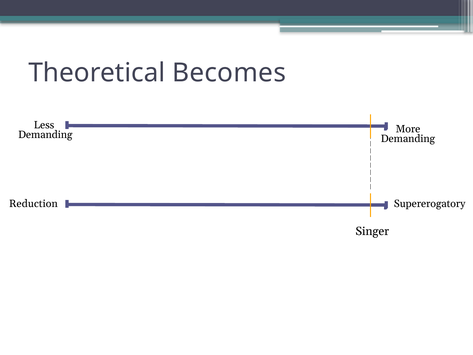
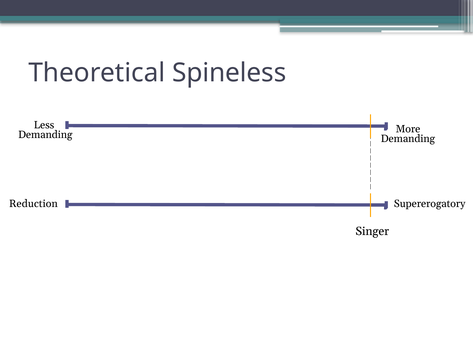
Becomes: Becomes -> Spineless
